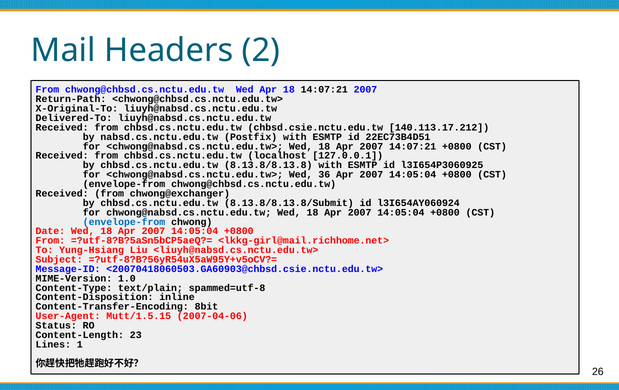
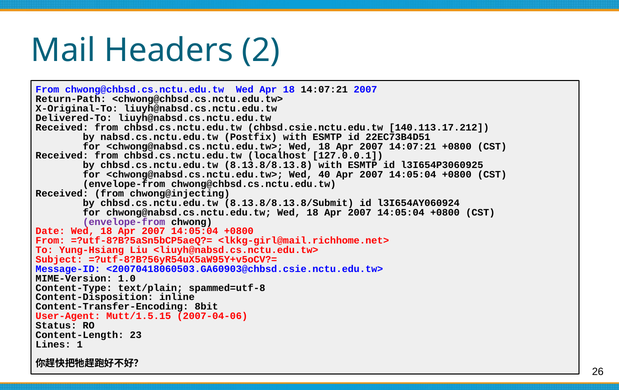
36: 36 -> 40
chwong@exchanger: chwong@exchanger -> chwong@injecting
envelope-from at (124, 222) colour: blue -> purple
